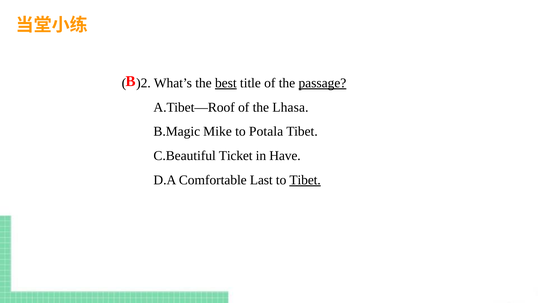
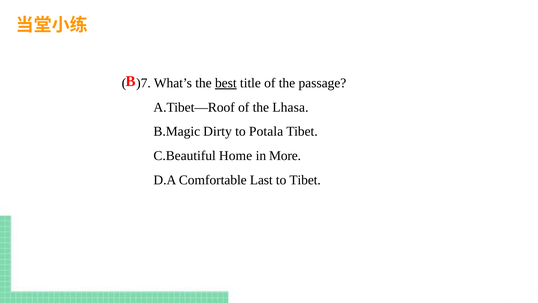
)2: )2 -> )7
passage underline: present -> none
Mike: Mike -> Dirty
Ticket: Ticket -> Home
Have: Have -> More
Tibet at (305, 180) underline: present -> none
